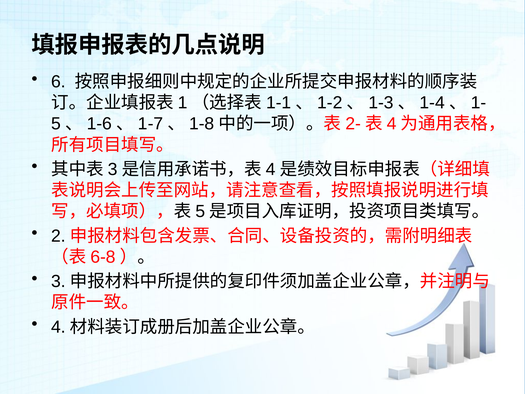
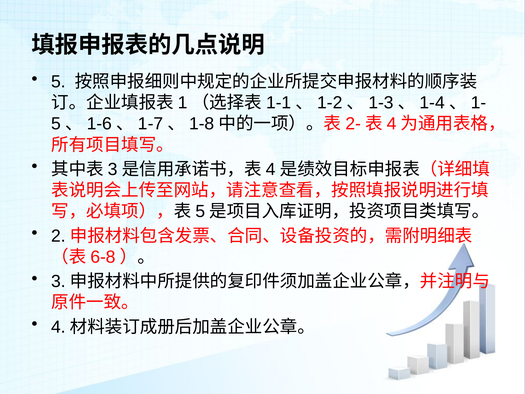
6: 6 -> 5
